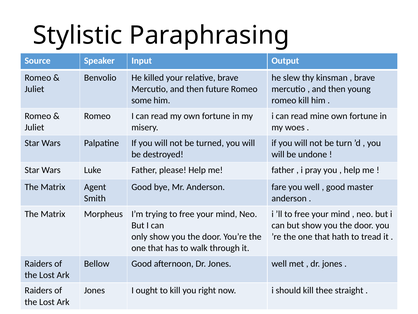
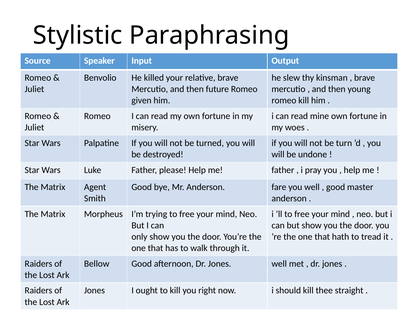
some: some -> given
